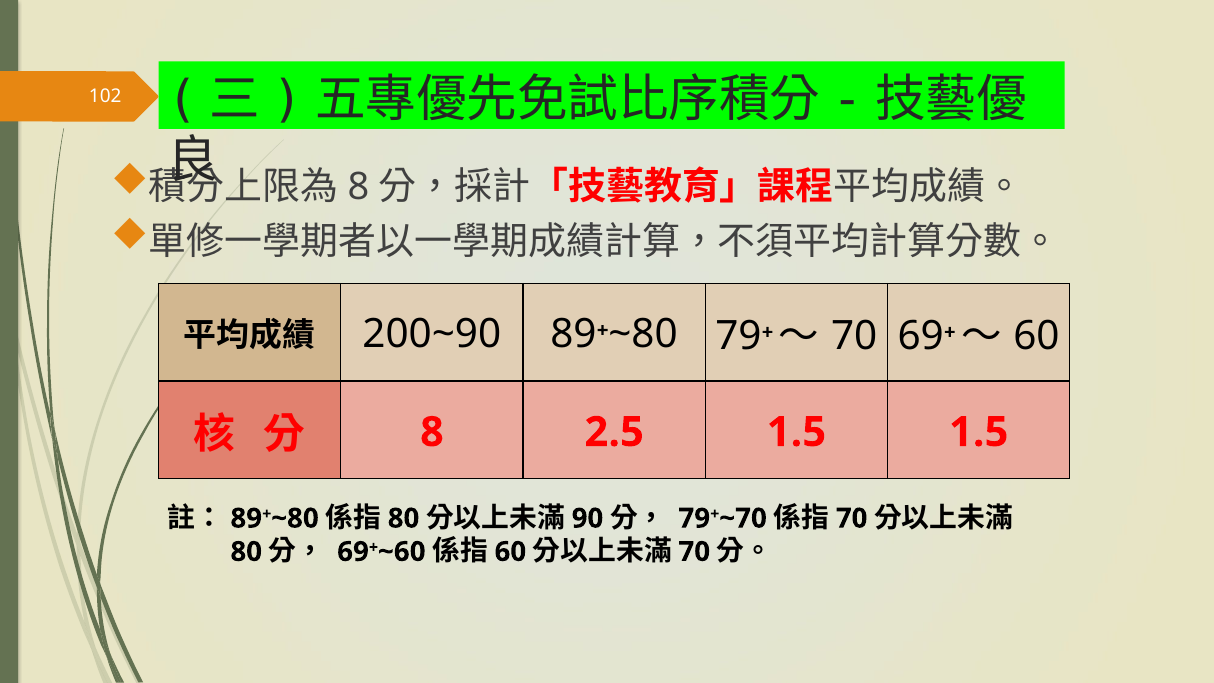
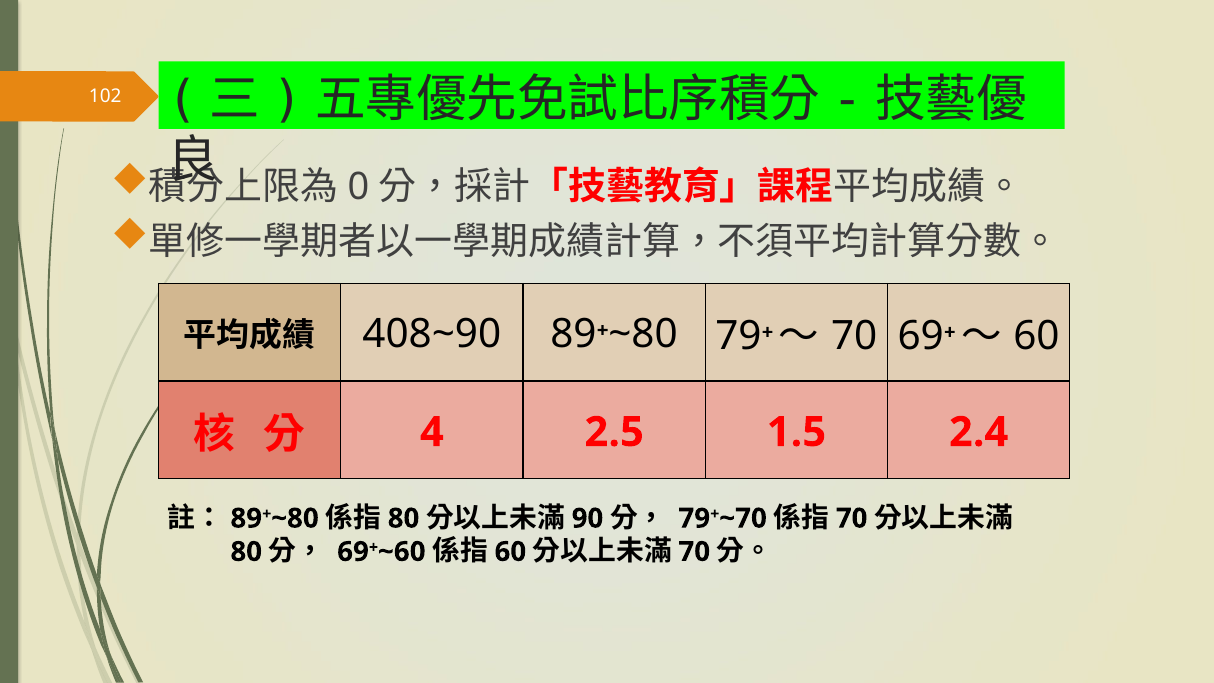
8 at (359, 186): 8 -> 0
200~90: 200~90 -> 408~90
8 at (432, 432): 8 -> 4
1.5 1.5: 1.5 -> 2.4
